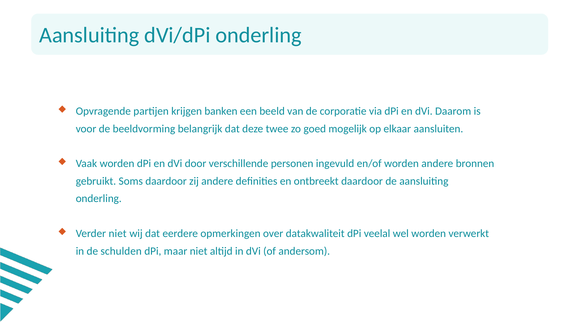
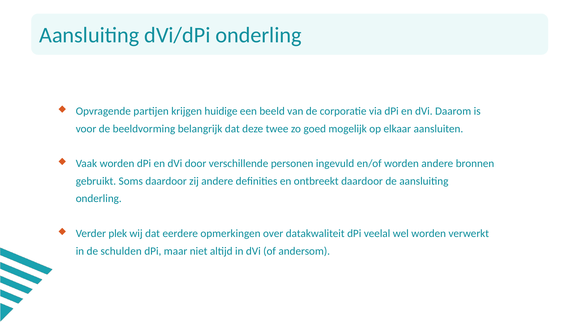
banken: banken -> huidige
Verder niet: niet -> plek
